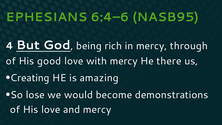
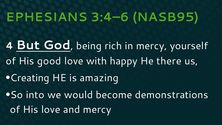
6:4–6: 6:4–6 -> 3:4–6
through: through -> yourself
with mercy: mercy -> happy
lose: lose -> into
